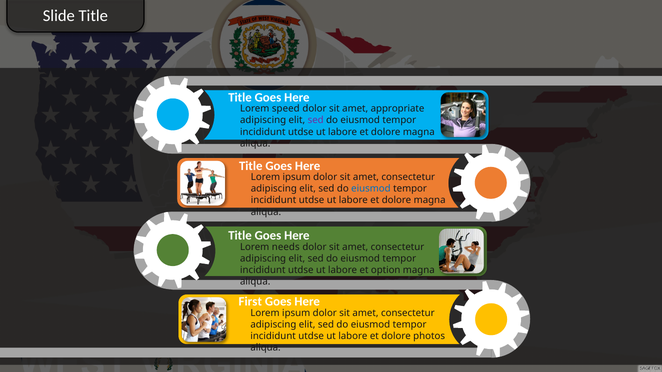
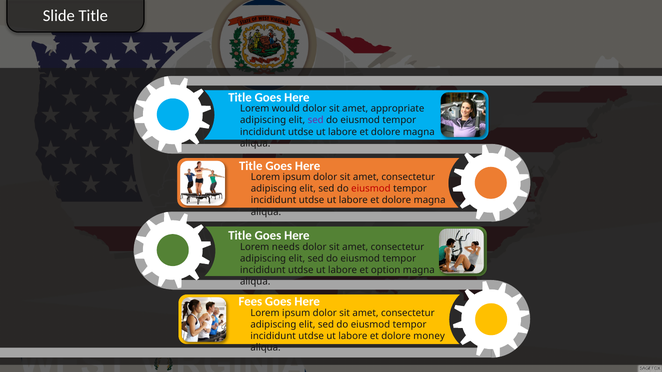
speed: speed -> would
eiusmod at (371, 189) colour: blue -> red
First: First -> Fees
photos: photos -> money
